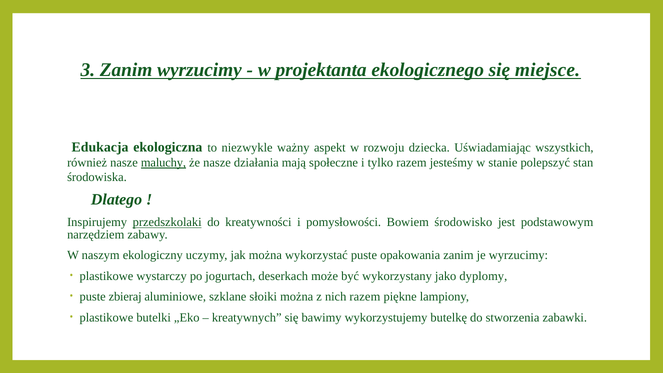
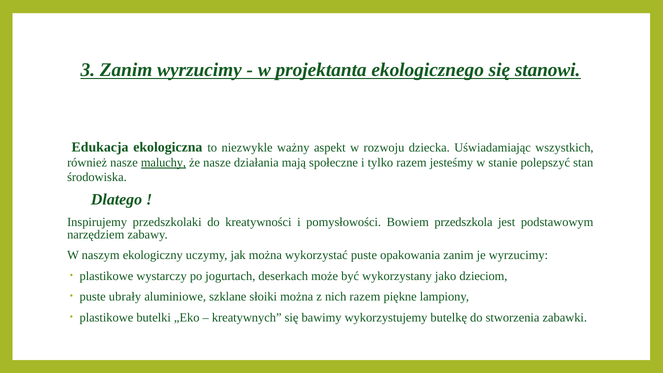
miejsce: miejsce -> stanowi
przedszkolaki underline: present -> none
środowisko: środowisko -> przedszkola
dyplomy: dyplomy -> dzieciom
zbieraj: zbieraj -> ubrały
